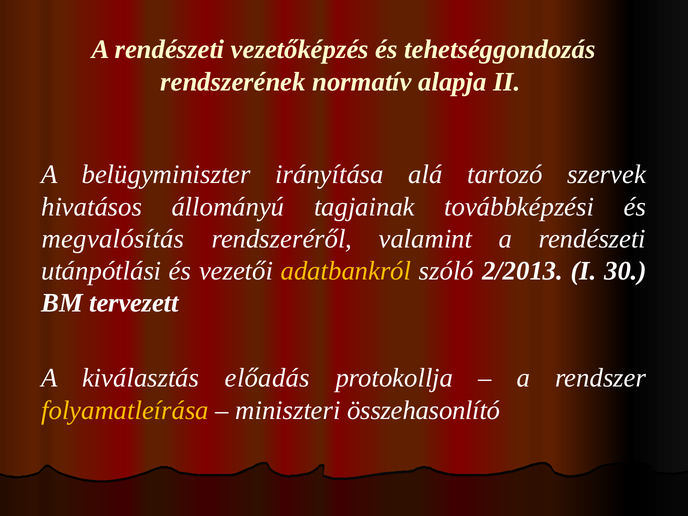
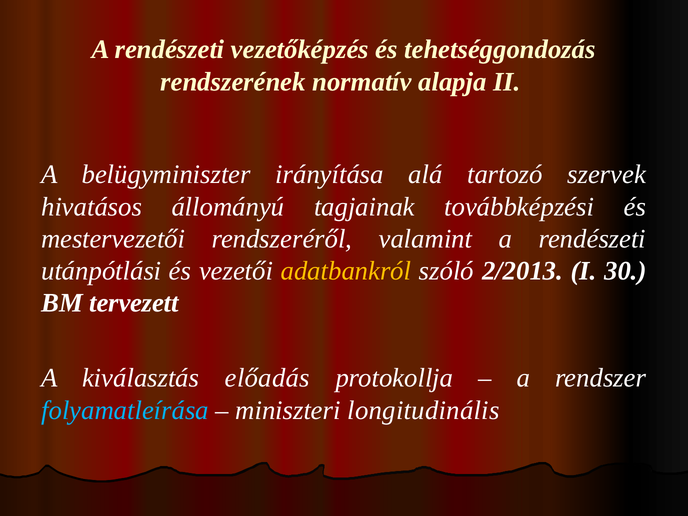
megvalósítás: megvalósítás -> mestervezetői
folyamatleírása colour: yellow -> light blue
összehasonlító: összehasonlító -> longitudinális
